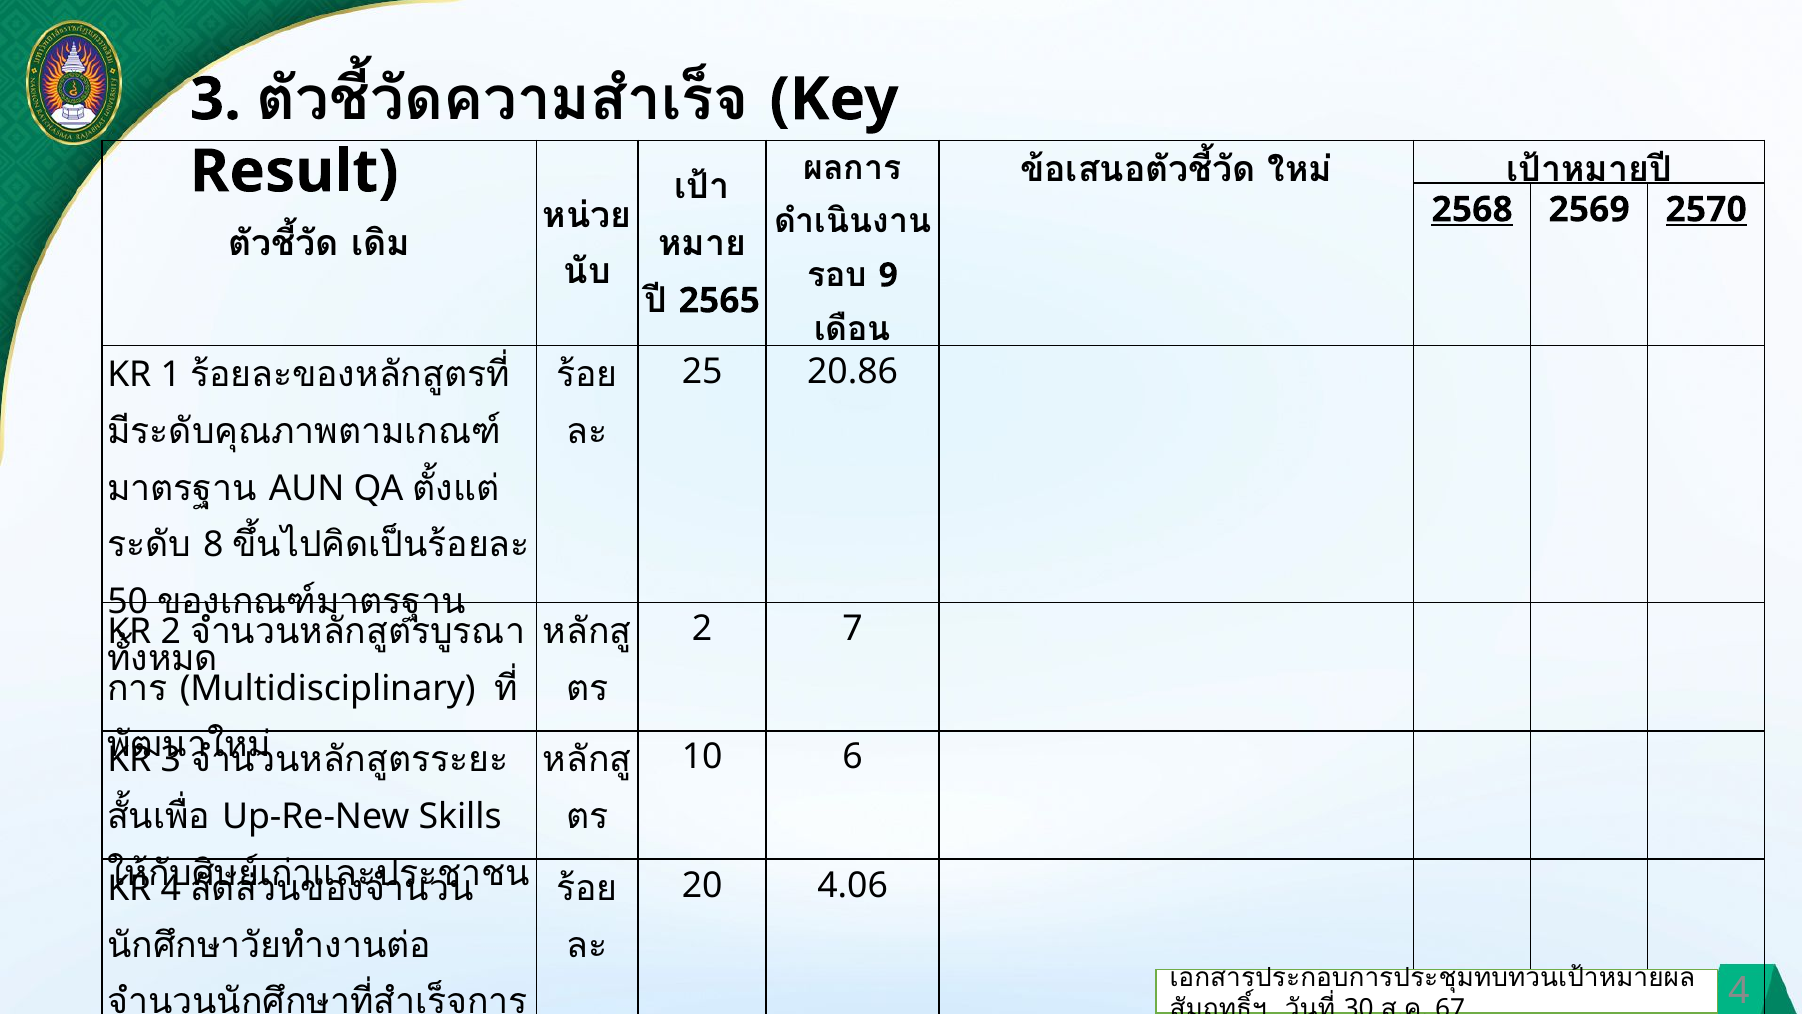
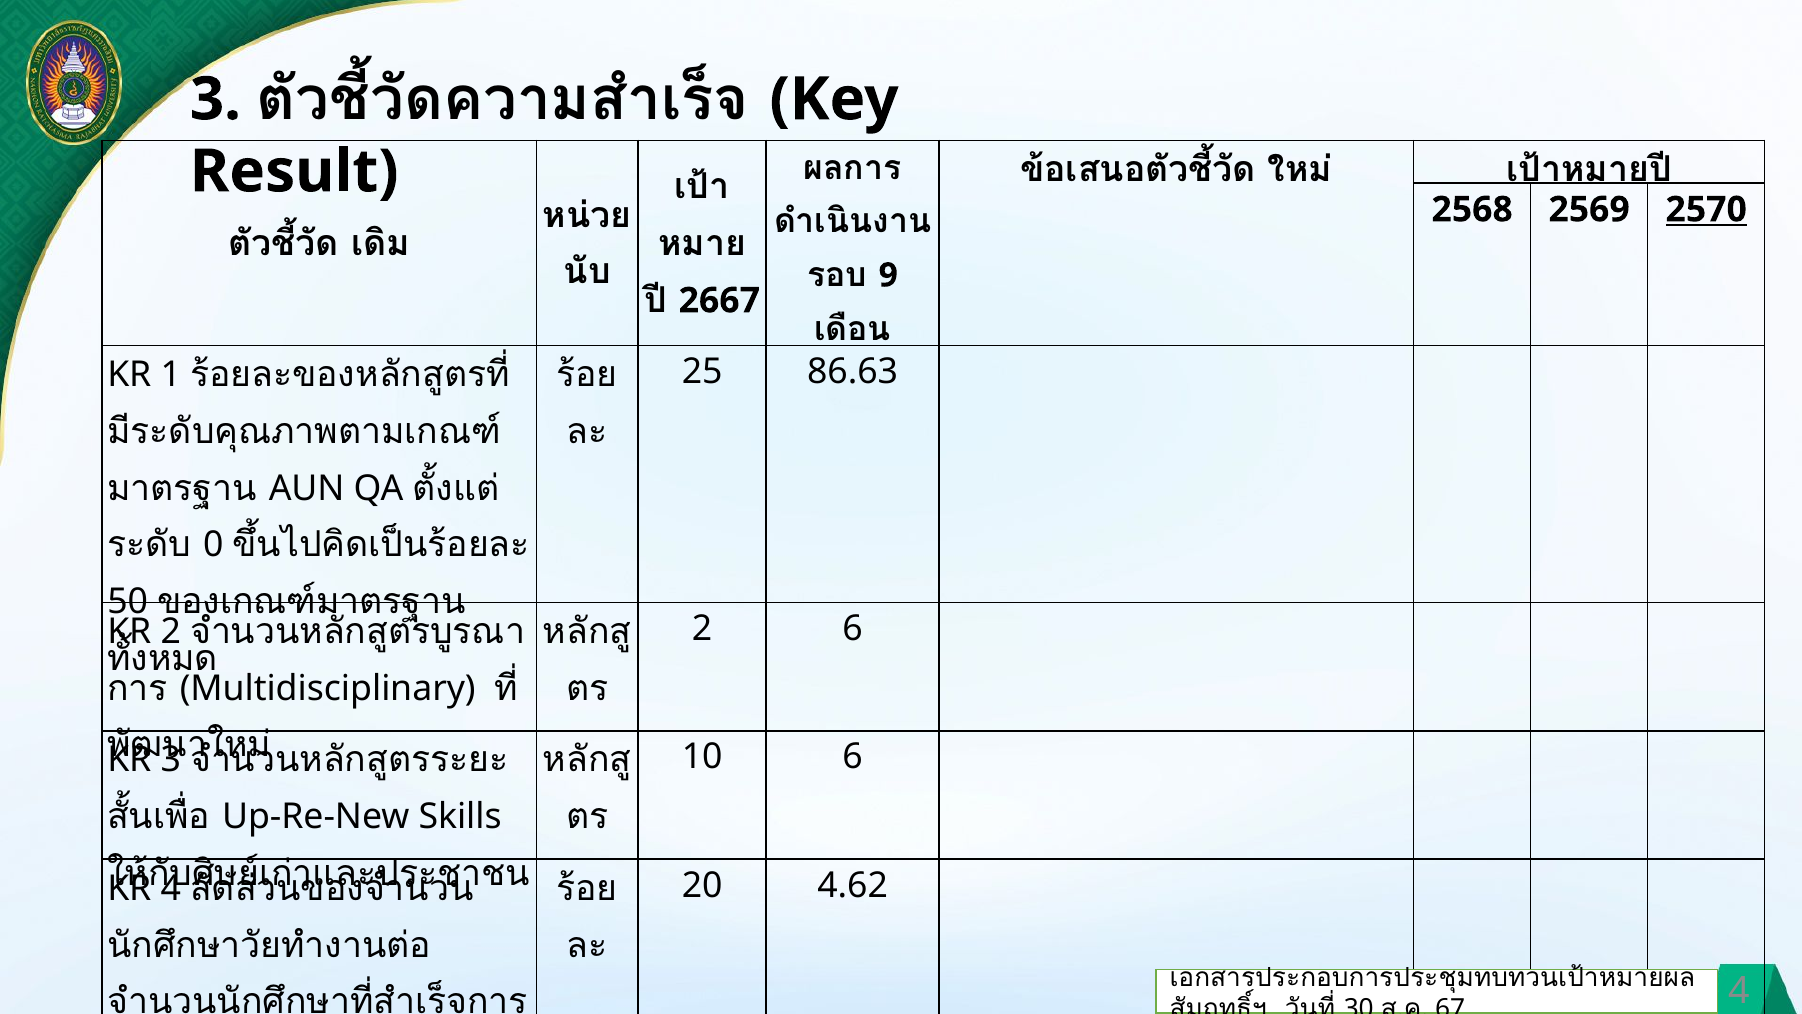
2568 underline: present -> none
2565: 2565 -> 2667
20.86: 20.86 -> 86.63
8: 8 -> 0
2 7: 7 -> 6
4.06: 4.06 -> 4.62
